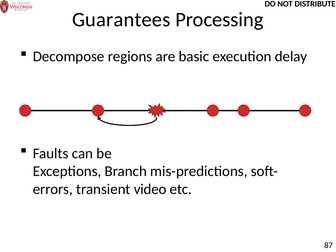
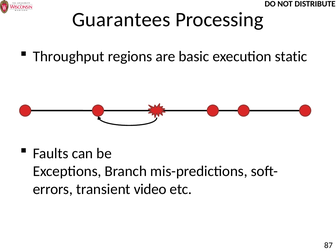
Decompose: Decompose -> Throughput
delay: delay -> static
